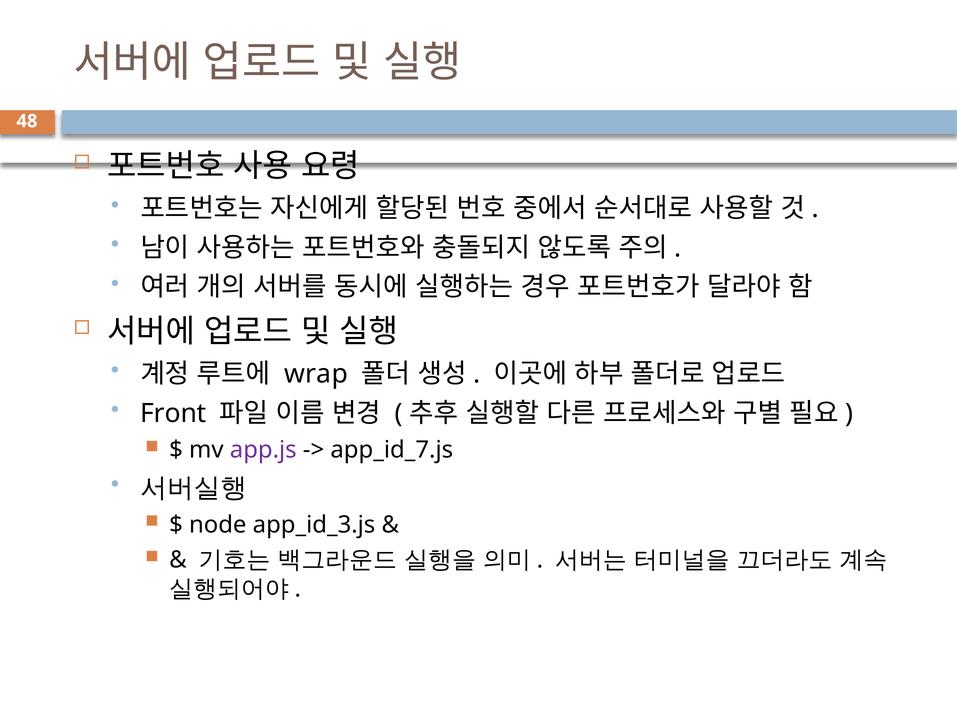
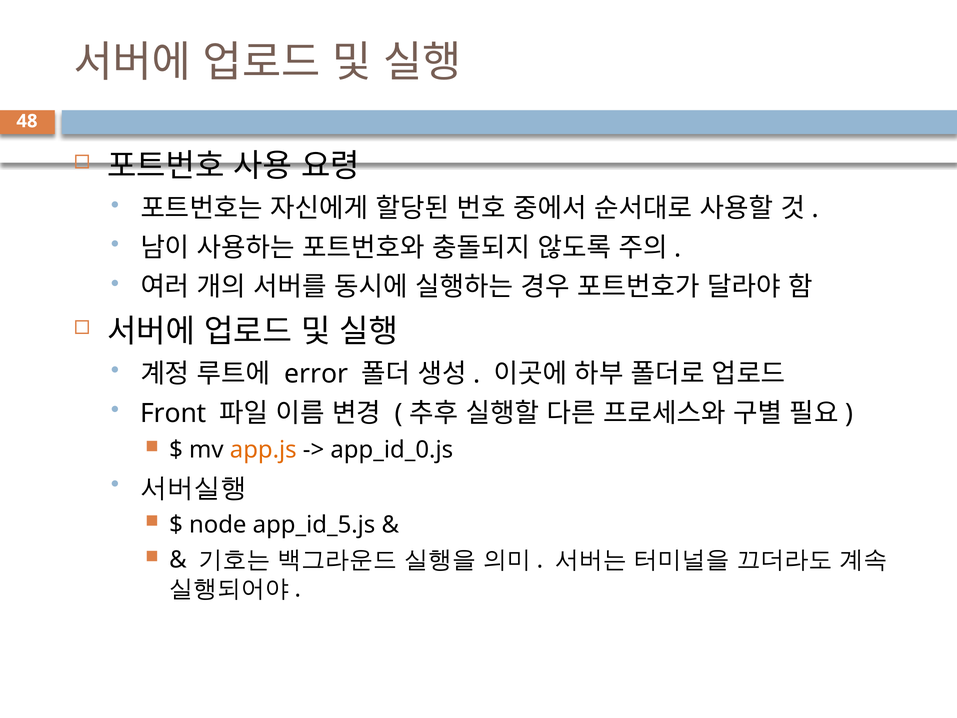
wrap: wrap -> error
app.js colour: purple -> orange
app_id_7.js: app_id_7.js -> app_id_0.js
app_id_3.js: app_id_3.js -> app_id_5.js
